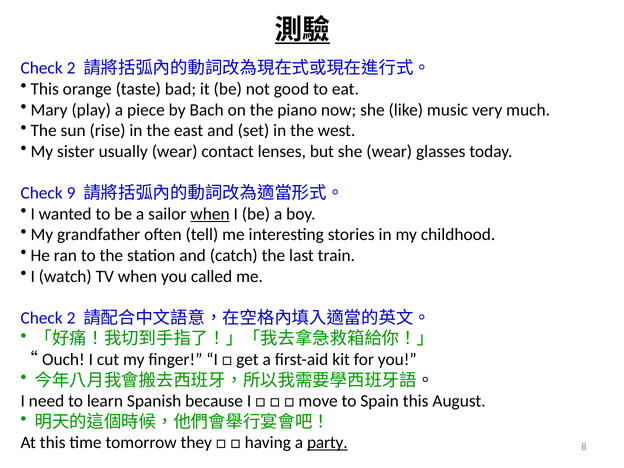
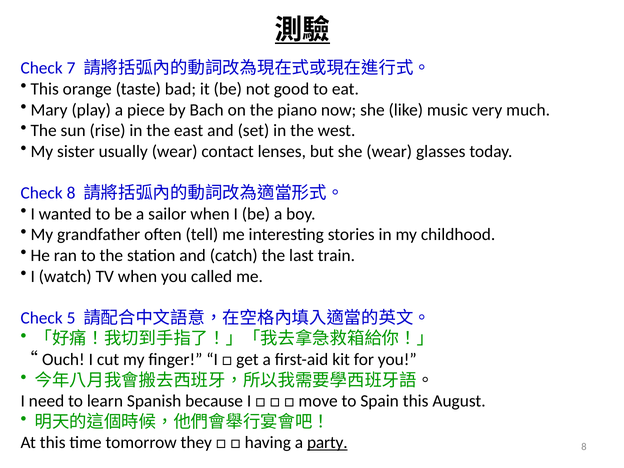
2 at (71, 68): 2 -> 7
Check 9: 9 -> 8
when at (210, 214) underline: present -> none
2 at (71, 318): 2 -> 5
